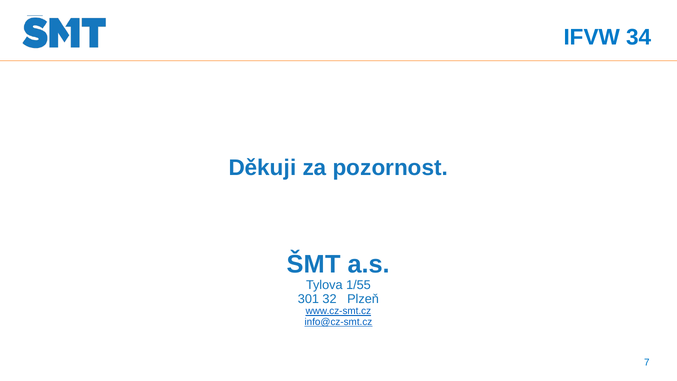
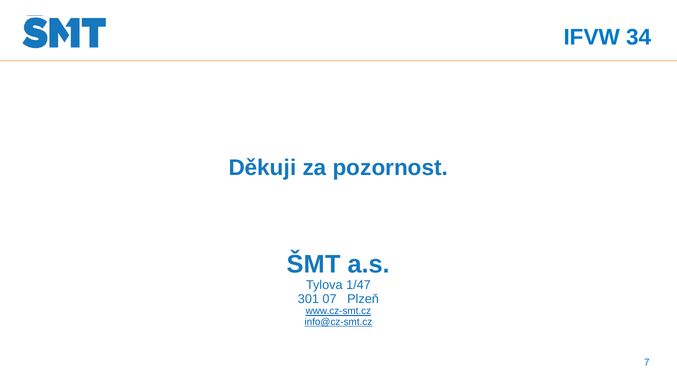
1/55: 1/55 -> 1/47
32: 32 -> 07
